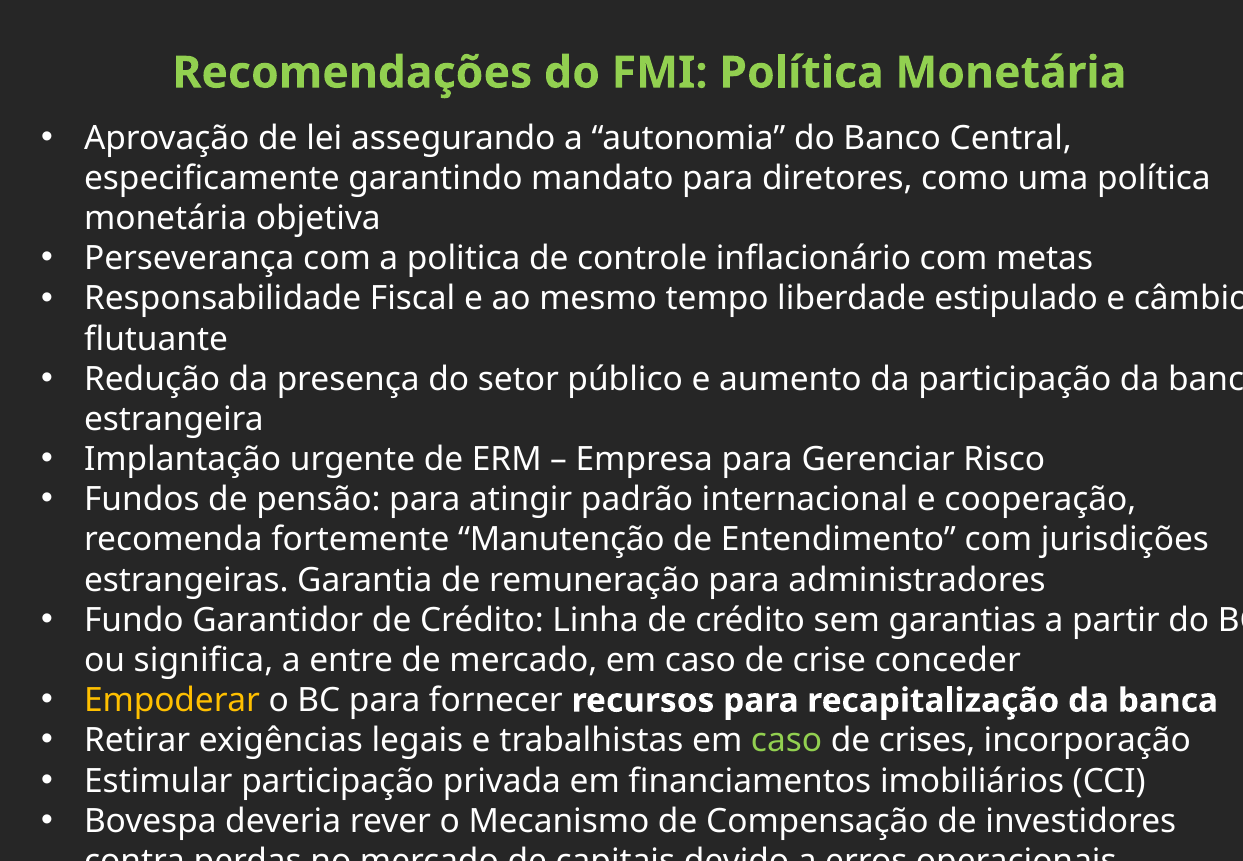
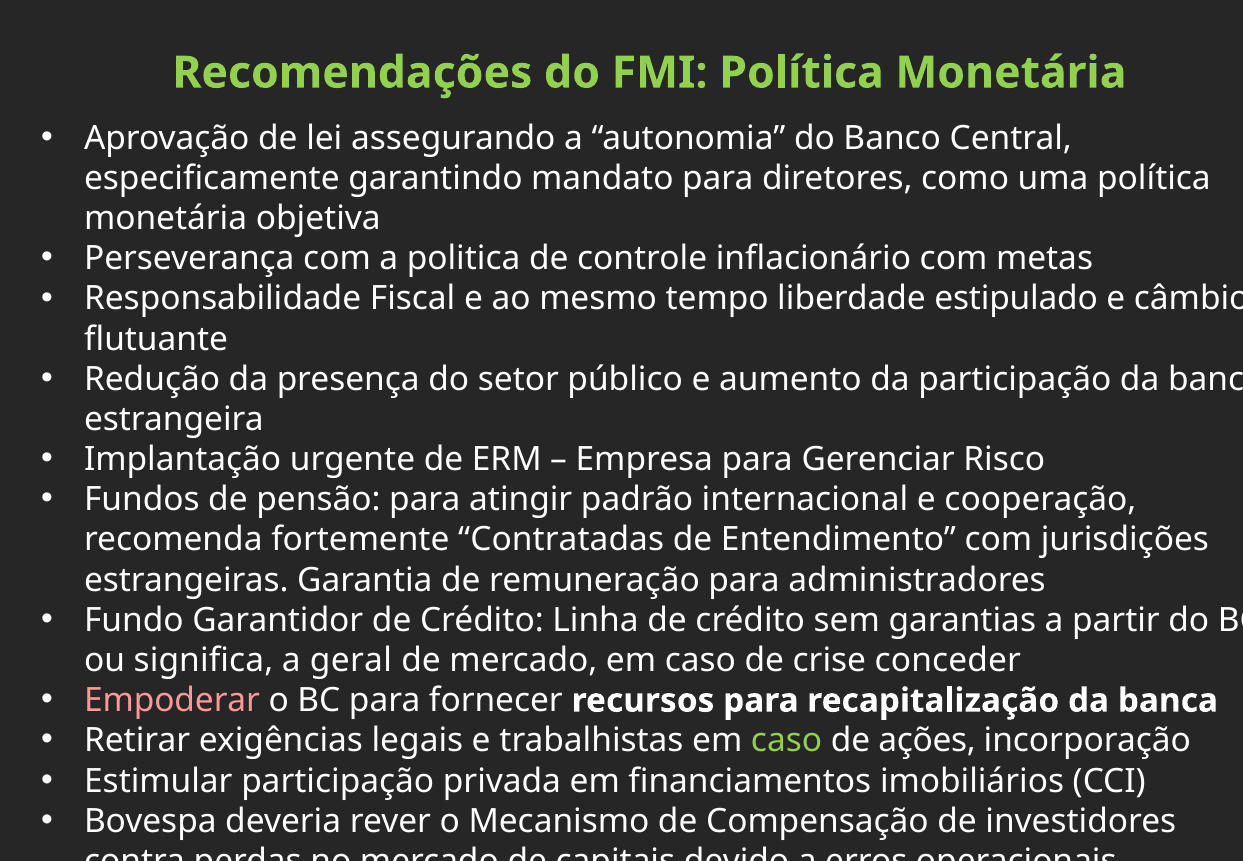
Manutenção: Manutenção -> Contratadas
entre: entre -> geral
Empoderar colour: yellow -> pink
crises: crises -> ações
